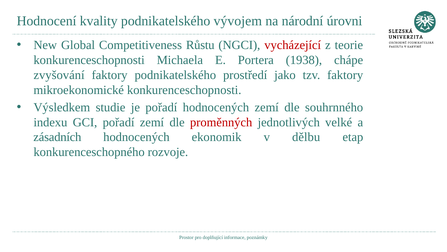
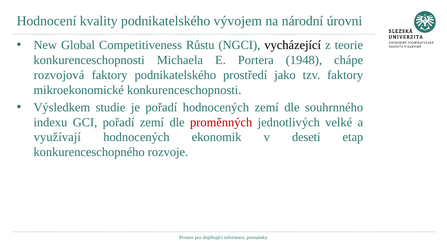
vycházející colour: red -> black
1938: 1938 -> 1948
zvyšování: zvyšování -> rozvojová
zásadních: zásadních -> využívají
dělbu: dělbu -> deseti
